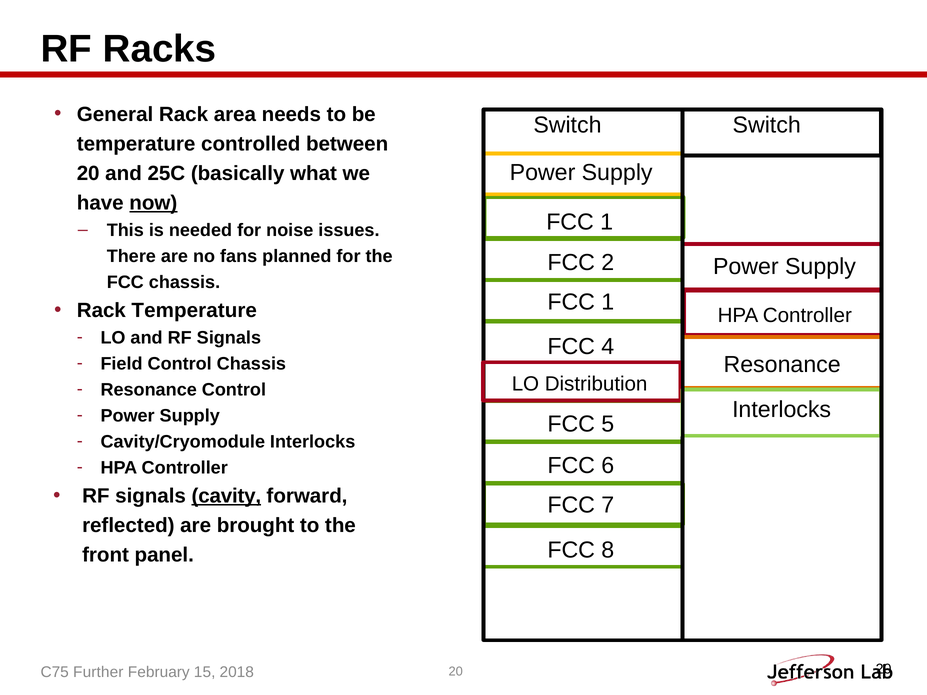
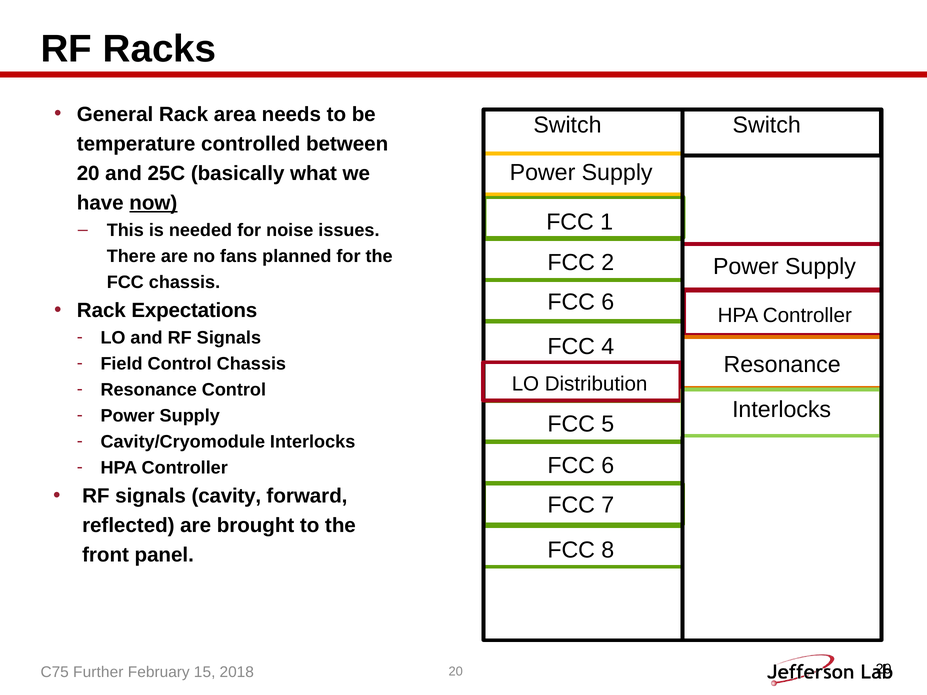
1 at (608, 302): 1 -> 6
Rack Temperature: Temperature -> Expectations
cavity underline: present -> none
